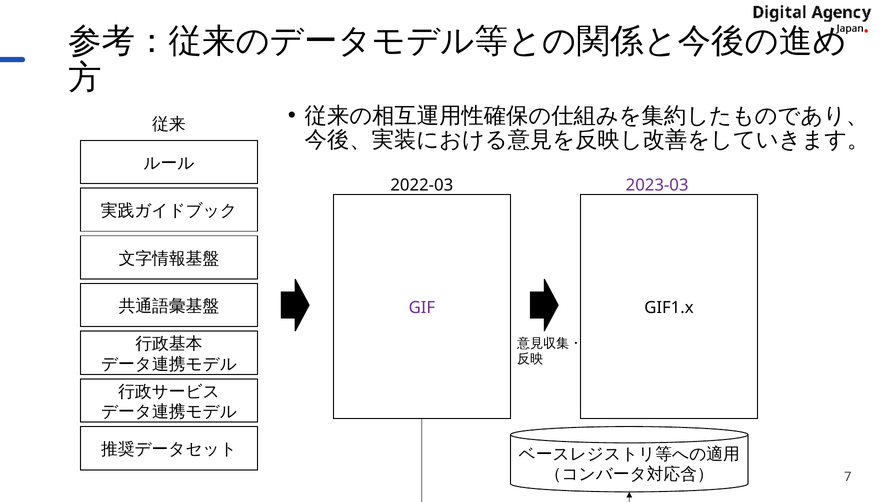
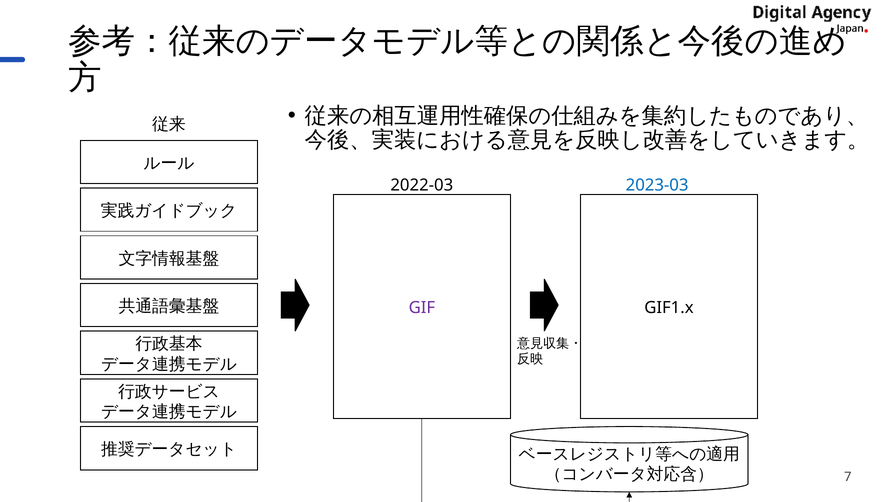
2023-03 colour: purple -> blue
